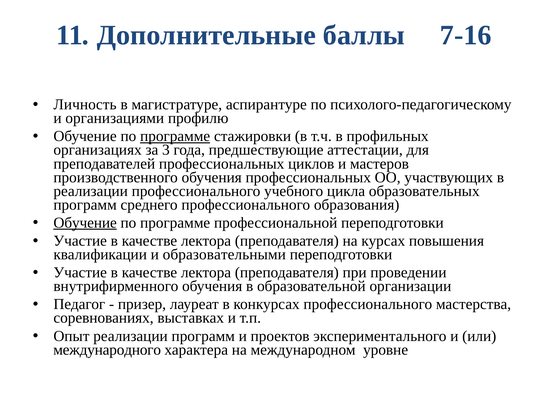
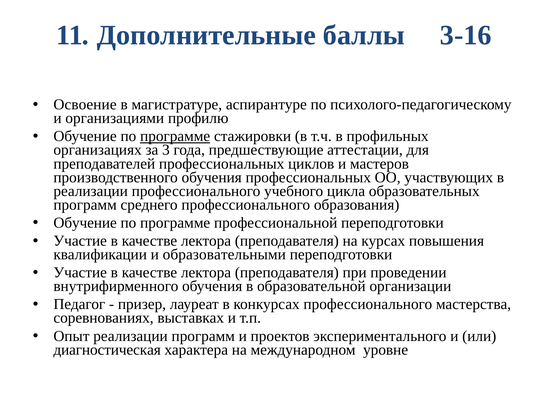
7-16: 7-16 -> 3-16
Личность: Личность -> Освоение
Обучение at (85, 223) underline: present -> none
международного: международного -> диагностическая
